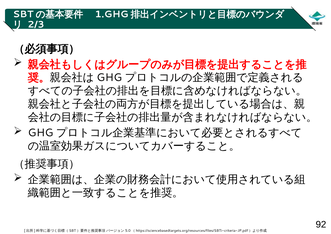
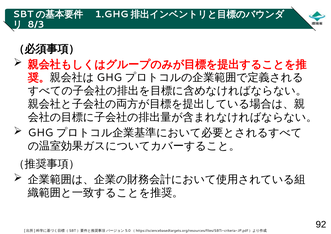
2/3: 2/3 -> 8/3
